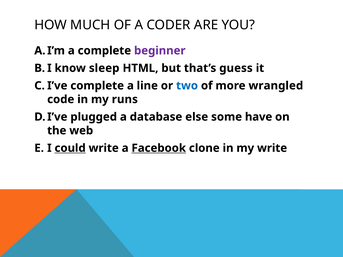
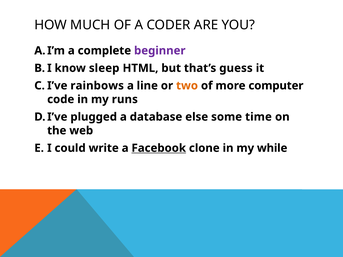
complete at (97, 86): complete -> rainbows
two colour: blue -> orange
wrangled: wrangled -> computer
have: have -> time
could underline: present -> none
my write: write -> while
